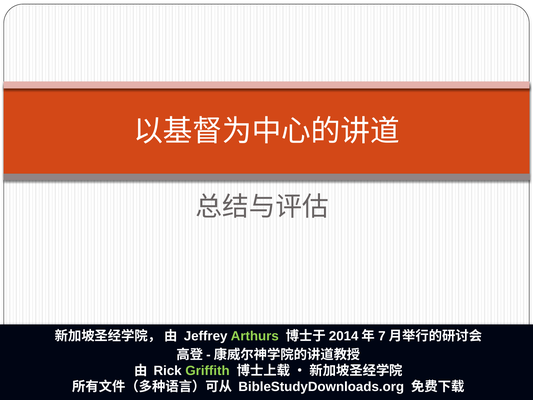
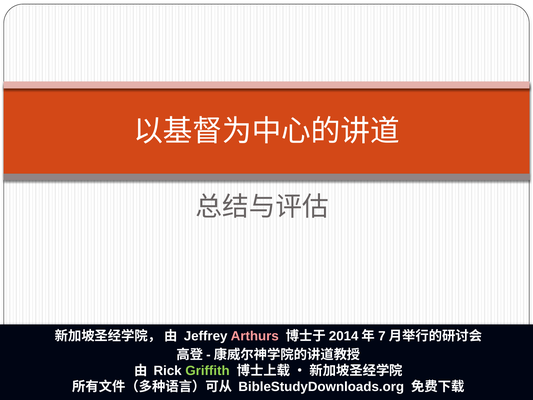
Arthurs colour: light green -> pink
